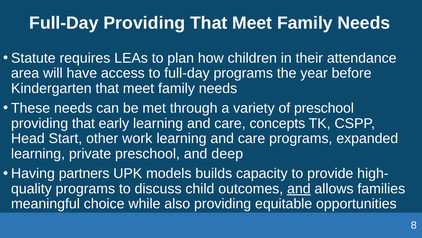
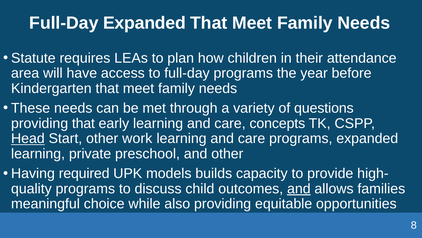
Full-Day Providing: Providing -> Expanded
of preschool: preschool -> questions
Head underline: none -> present
and deep: deep -> other
partners: partners -> required
